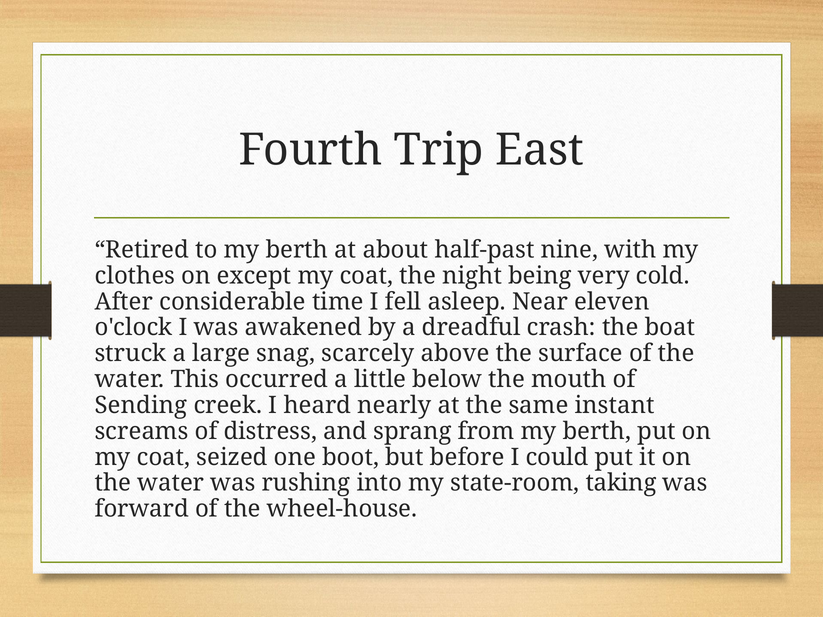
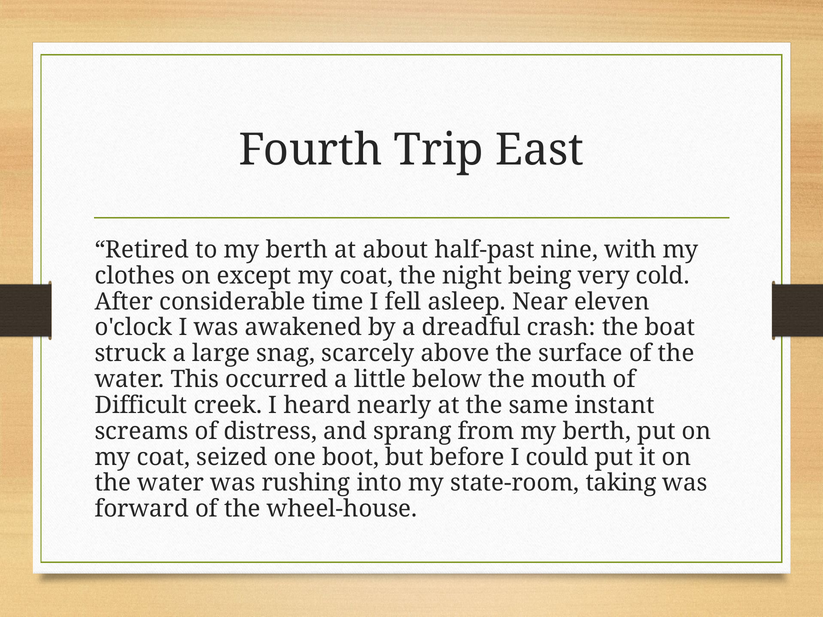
Sending: Sending -> Difficult
